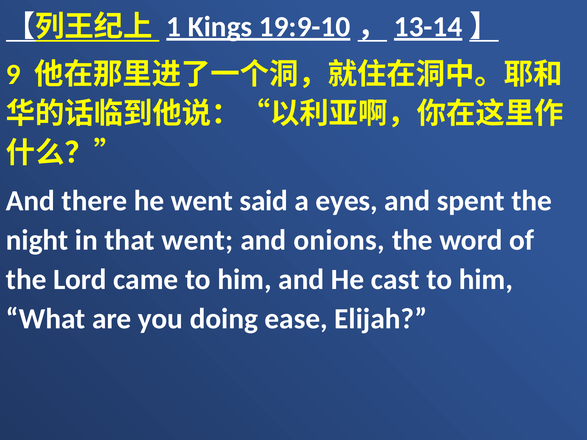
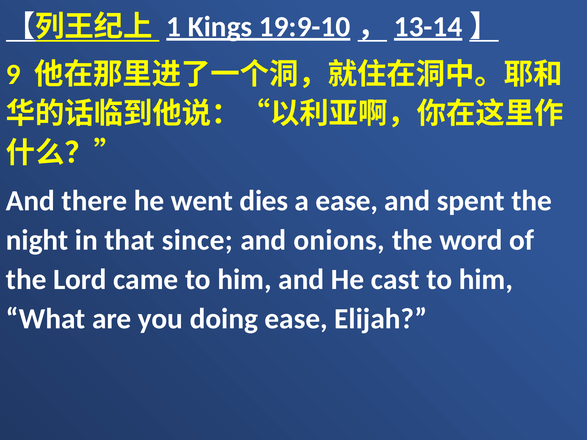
said: said -> dies
a eyes: eyes -> ease
that went: went -> since
